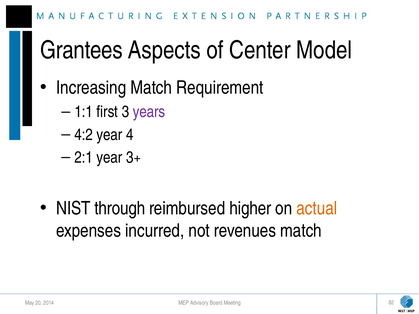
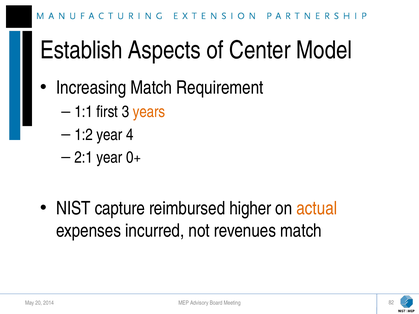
Grantees: Grantees -> Establish
years colour: purple -> orange
4:2: 4:2 -> 1:2
3+: 3+ -> 0+
through: through -> capture
